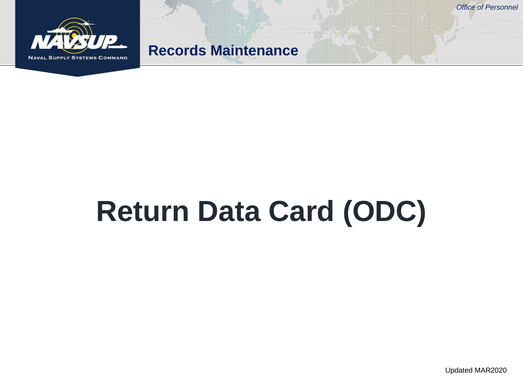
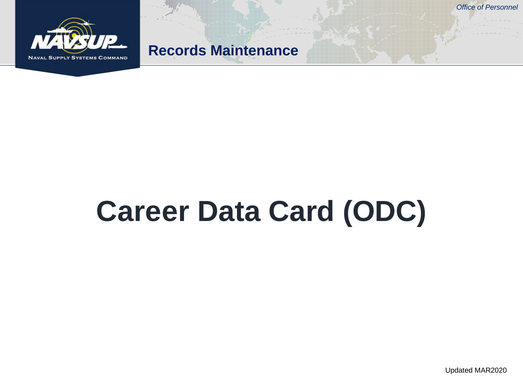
Return: Return -> Career
